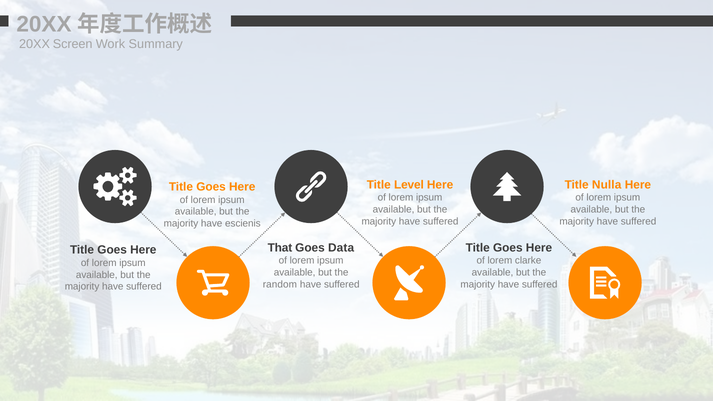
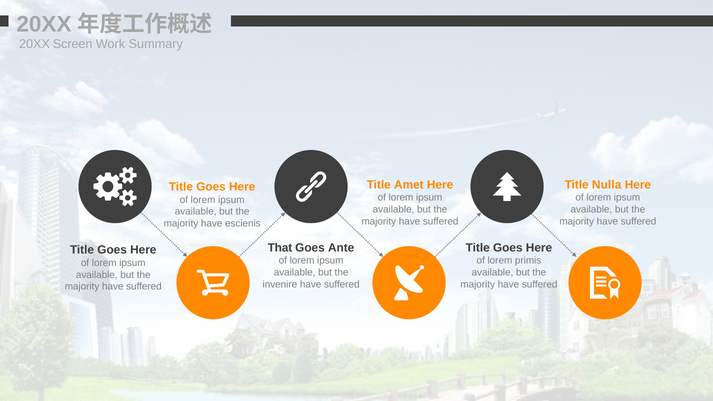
Level: Level -> Amet
Data: Data -> Ante
clarke: clarke -> primis
random: random -> invenire
